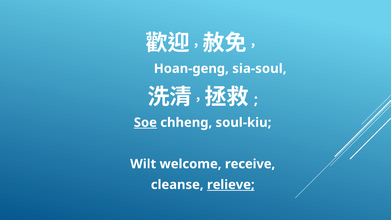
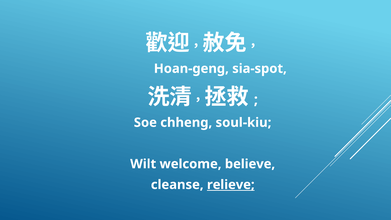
sia-soul: sia-soul -> sia-spot
Soe underline: present -> none
receive: receive -> believe
